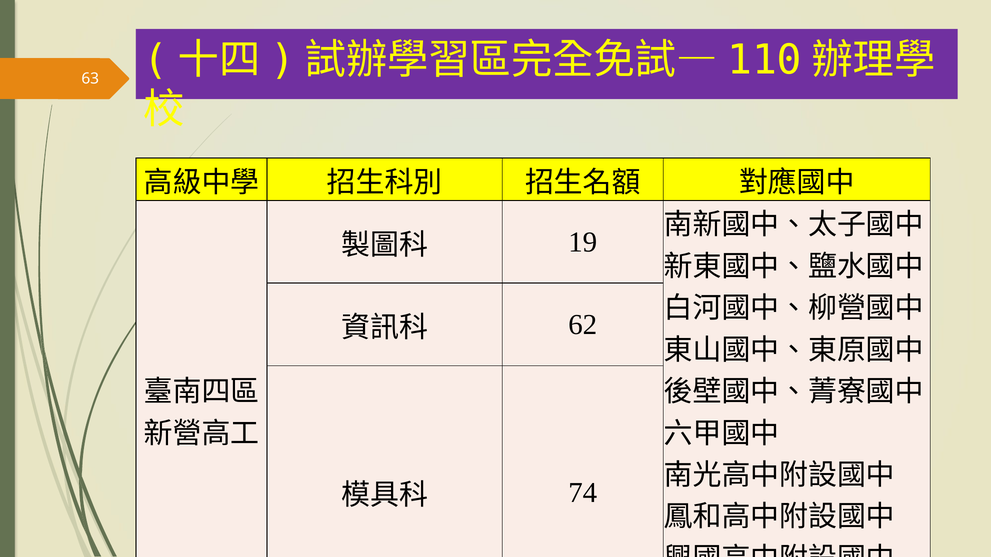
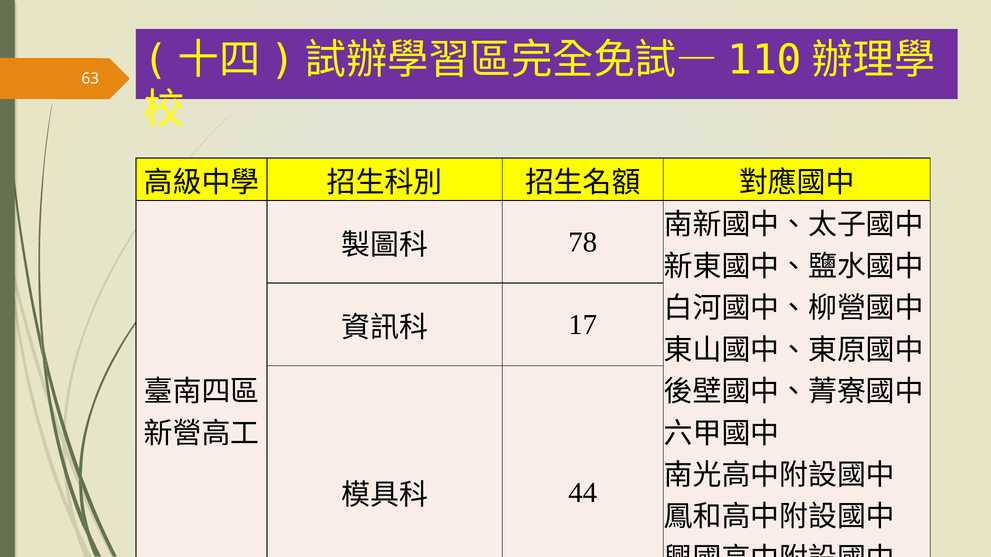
19: 19 -> 78
62: 62 -> 17
74: 74 -> 44
